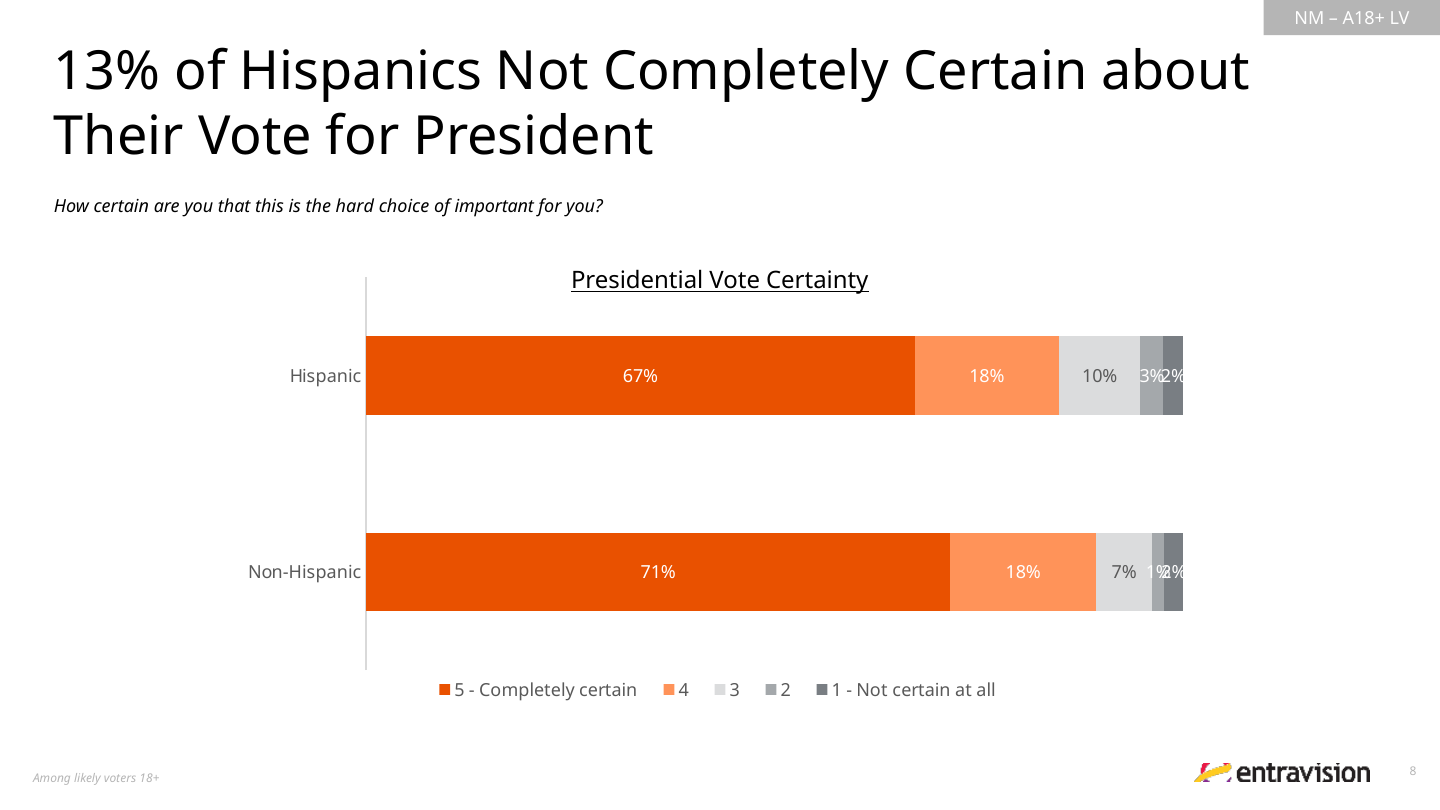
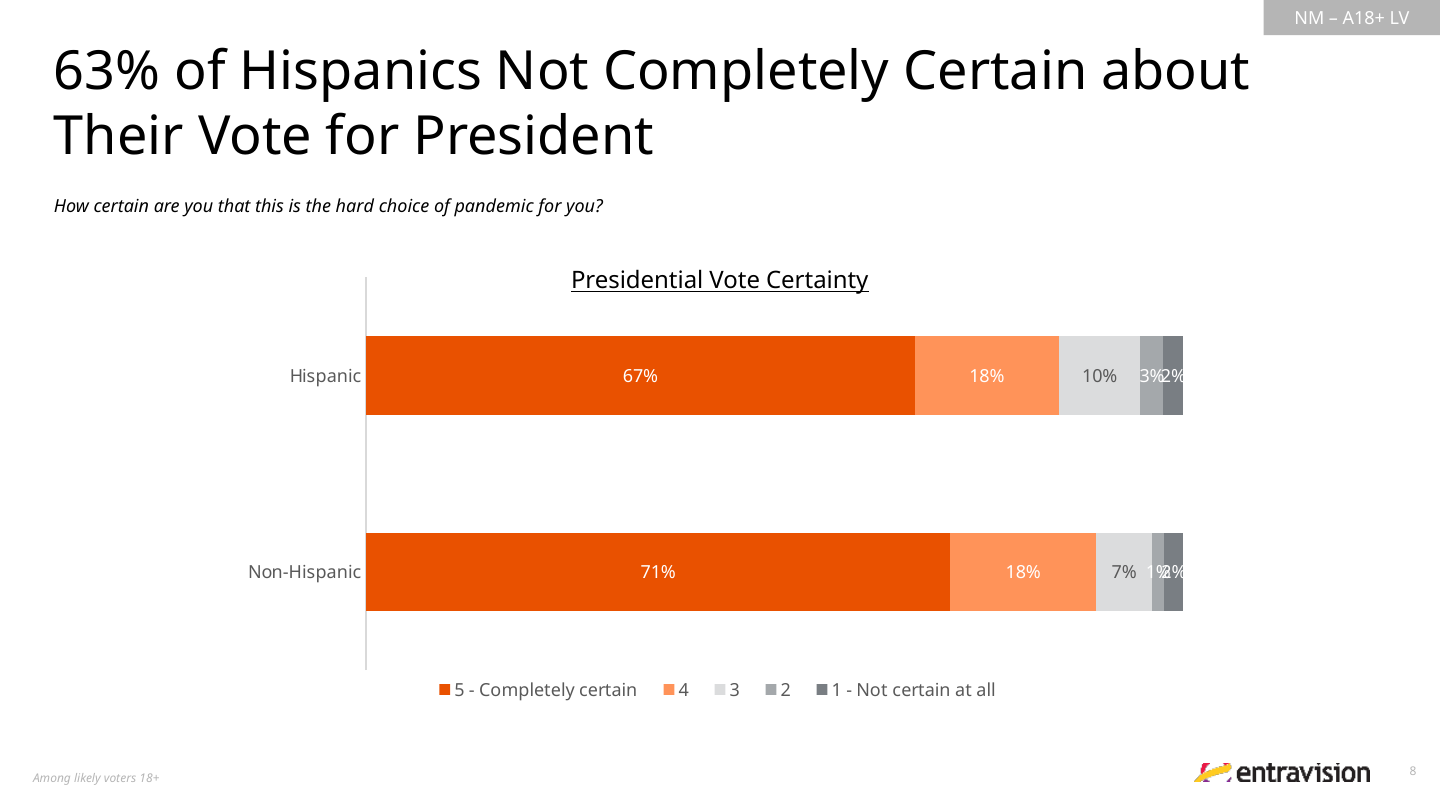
13%: 13% -> 63%
important: important -> pandemic
